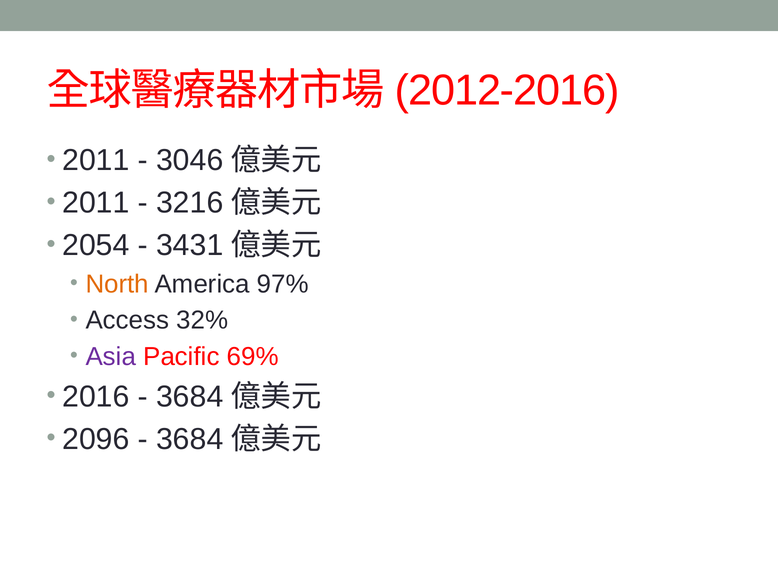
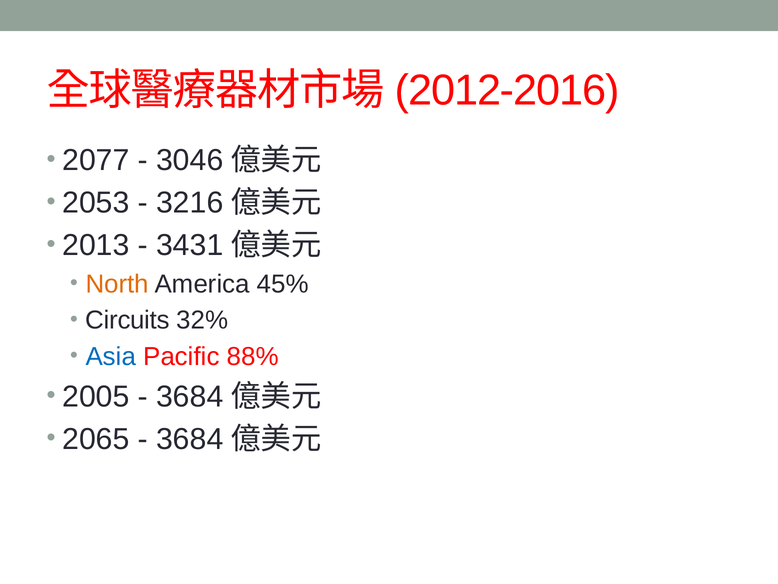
2011 at (96, 160): 2011 -> 2077
2011 at (96, 203): 2011 -> 2053
2054: 2054 -> 2013
97%: 97% -> 45%
Access: Access -> Circuits
Asia colour: purple -> blue
69%: 69% -> 88%
2016: 2016 -> 2005
2096: 2096 -> 2065
